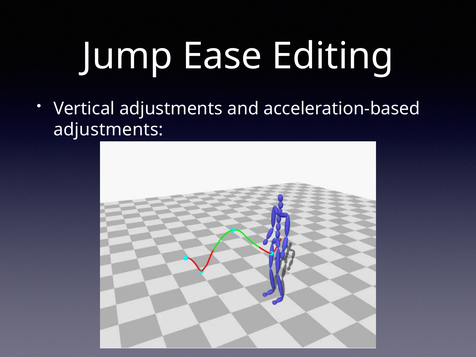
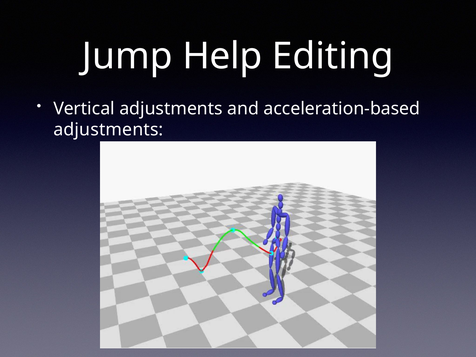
Ease: Ease -> Help
